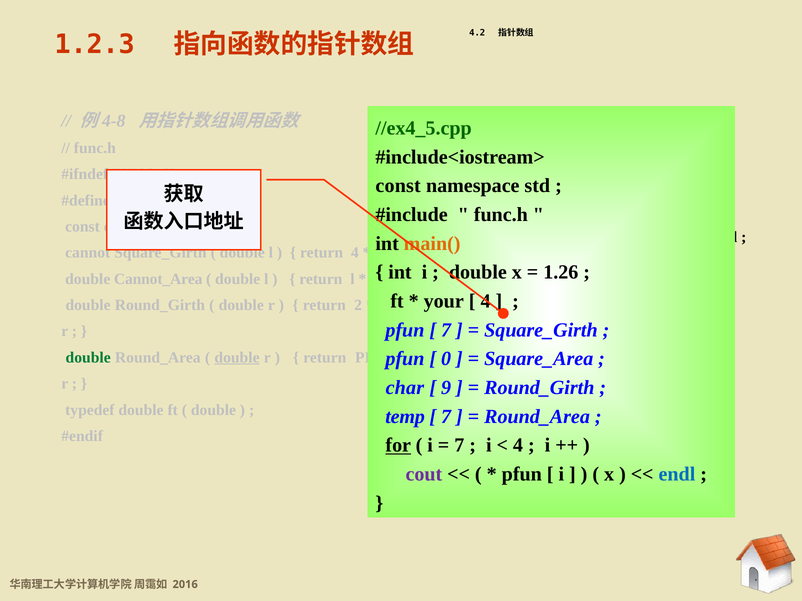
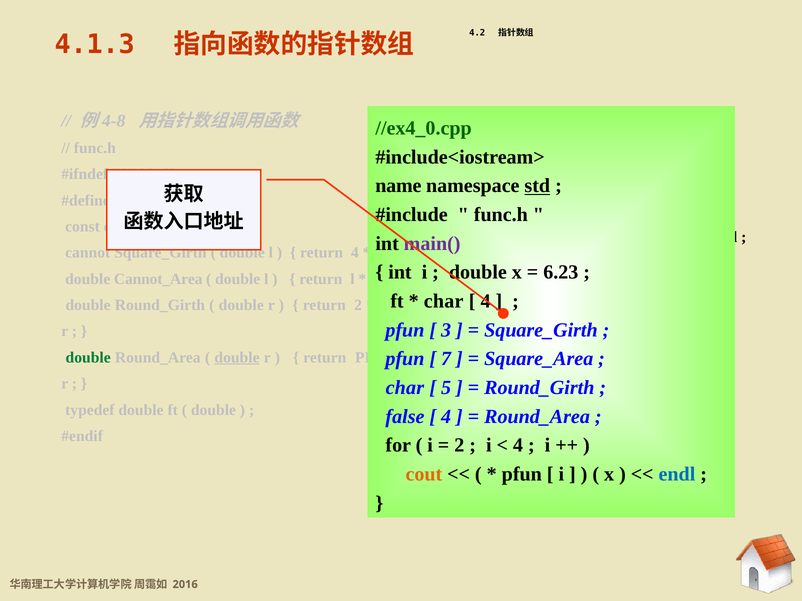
1.2.3: 1.2.3 -> 4.1.3
//ex4_5.cpp: //ex4_5.cpp -> //ex4_0.cpp
const at (398, 186): const -> name
std at (537, 186) underline: none -> present
main( at (432, 244) colour: orange -> purple
1.26: 1.26 -> 6.23
your at (444, 301): your -> char
7 at (446, 330): 7 -> 3
0 at (446, 359): 0 -> 7
9: 9 -> 5
temp: temp -> false
7 at (446, 417): 7 -> 4
for at (398, 446) underline: present -> none
7 at (459, 446): 7 -> 2
cout at (424, 475) colour: purple -> orange
